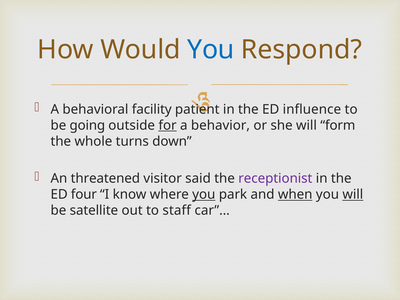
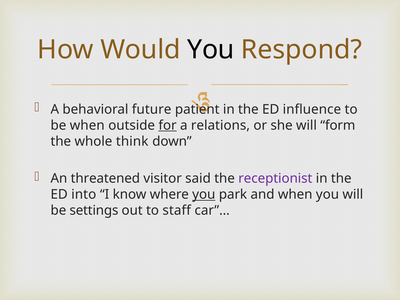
You at (211, 50) colour: blue -> black
facility: facility -> future
be going: going -> when
behavior: behavior -> relations
turns: turns -> think
four: four -> into
when at (295, 195) underline: present -> none
will at (353, 195) underline: present -> none
satellite: satellite -> settings
